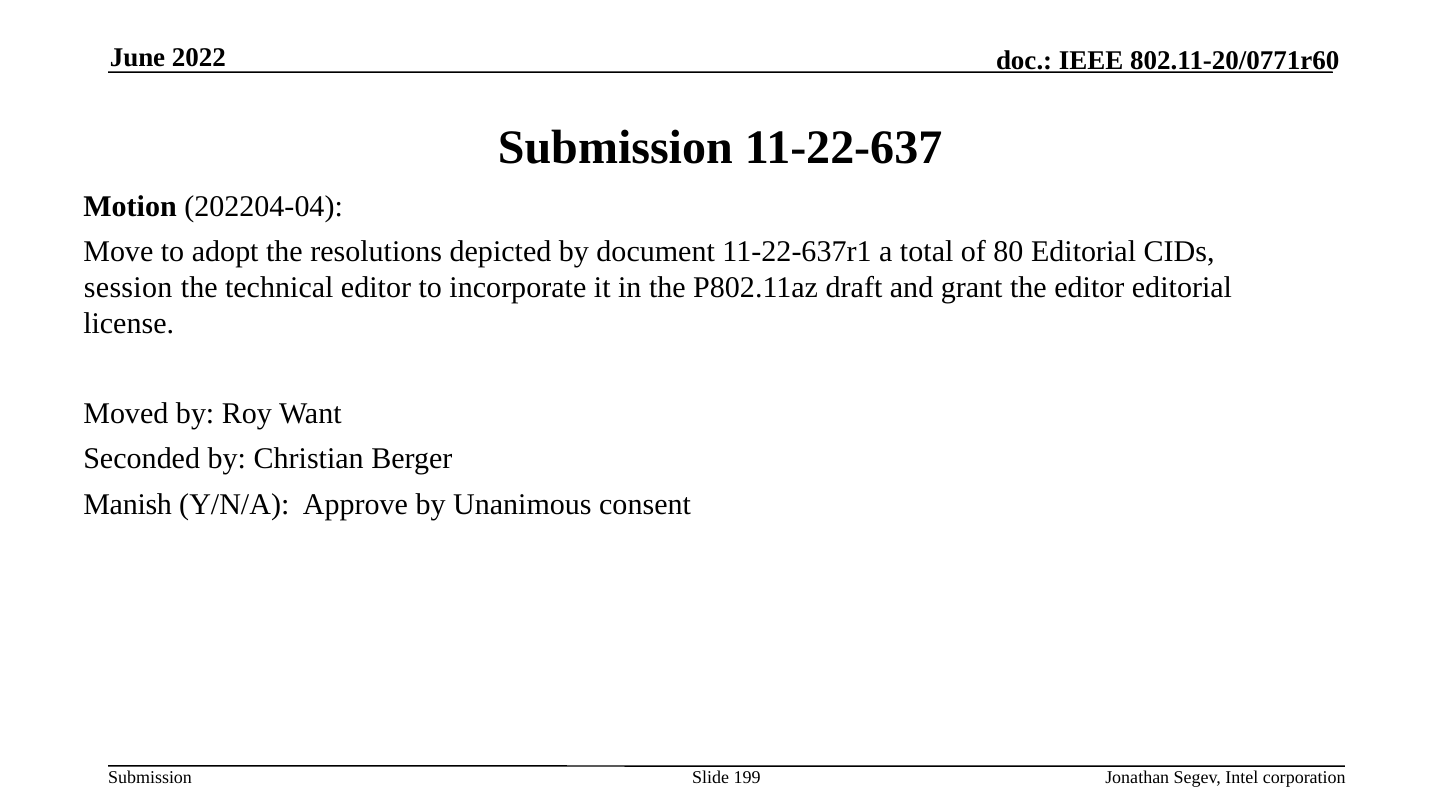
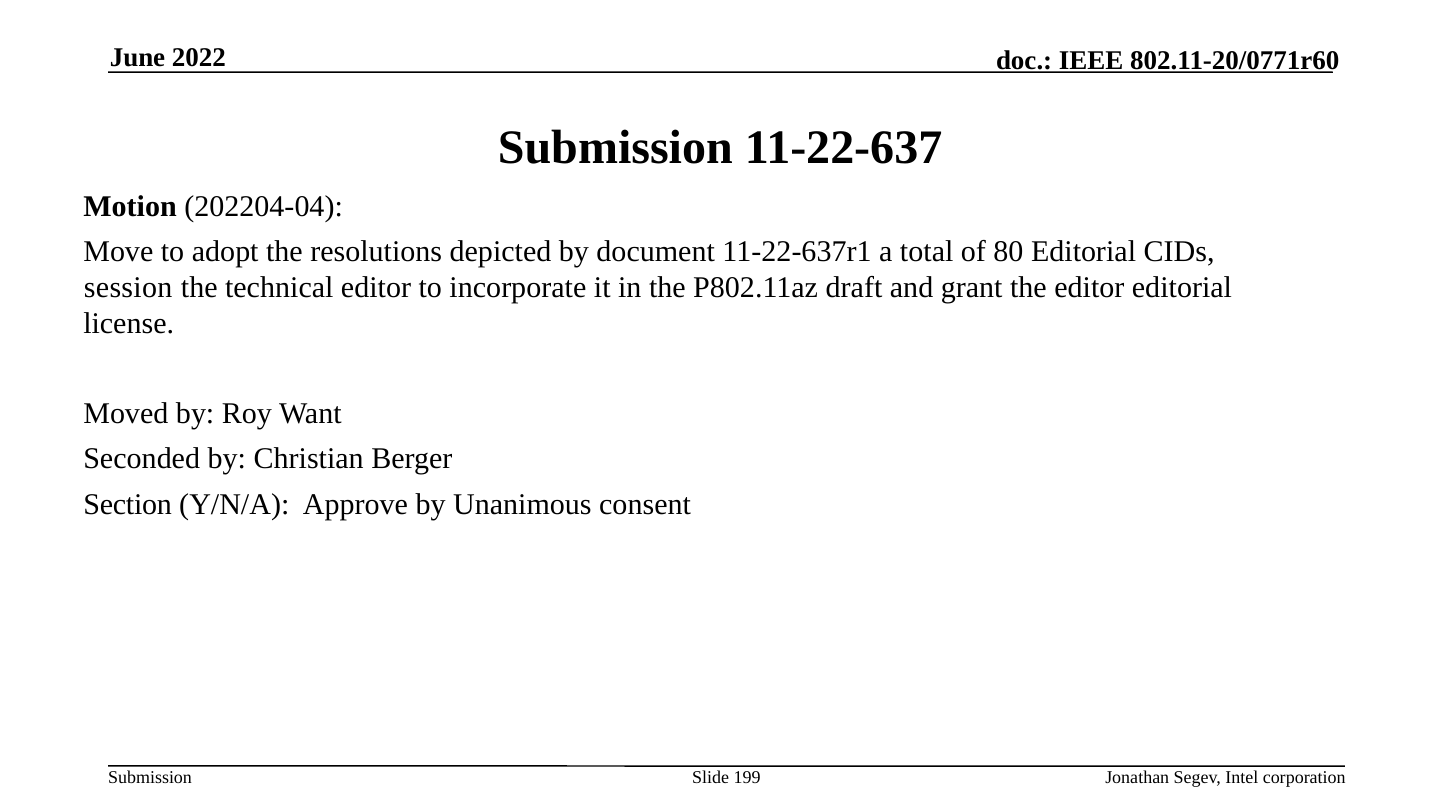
Manish: Manish -> Section
